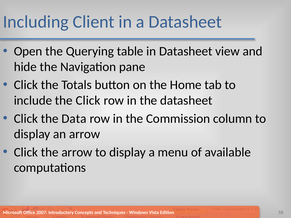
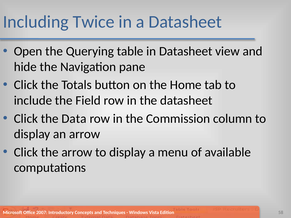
Client: Client -> Twice
the Click: Click -> Field
